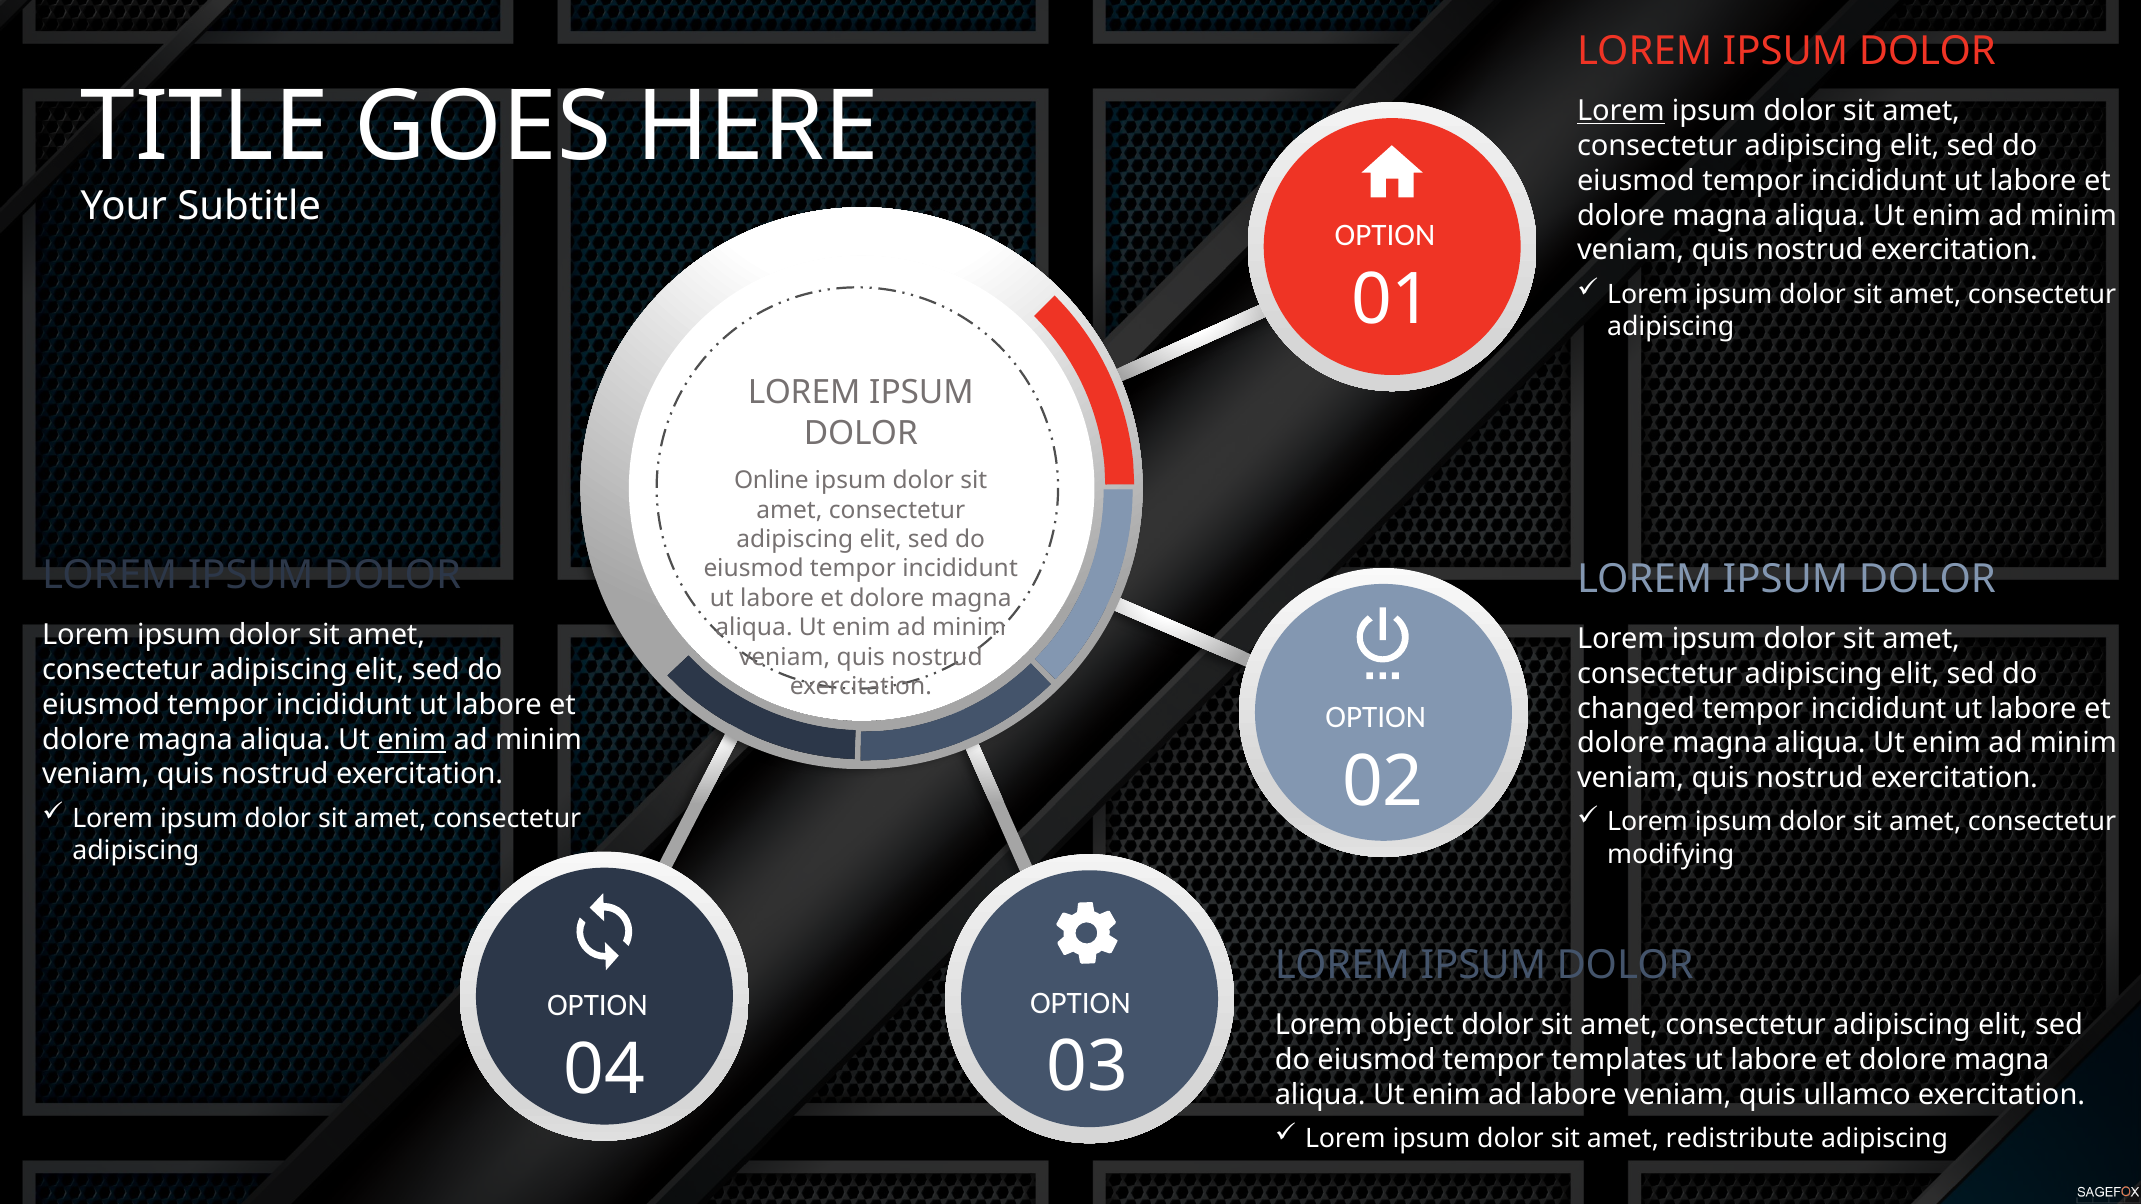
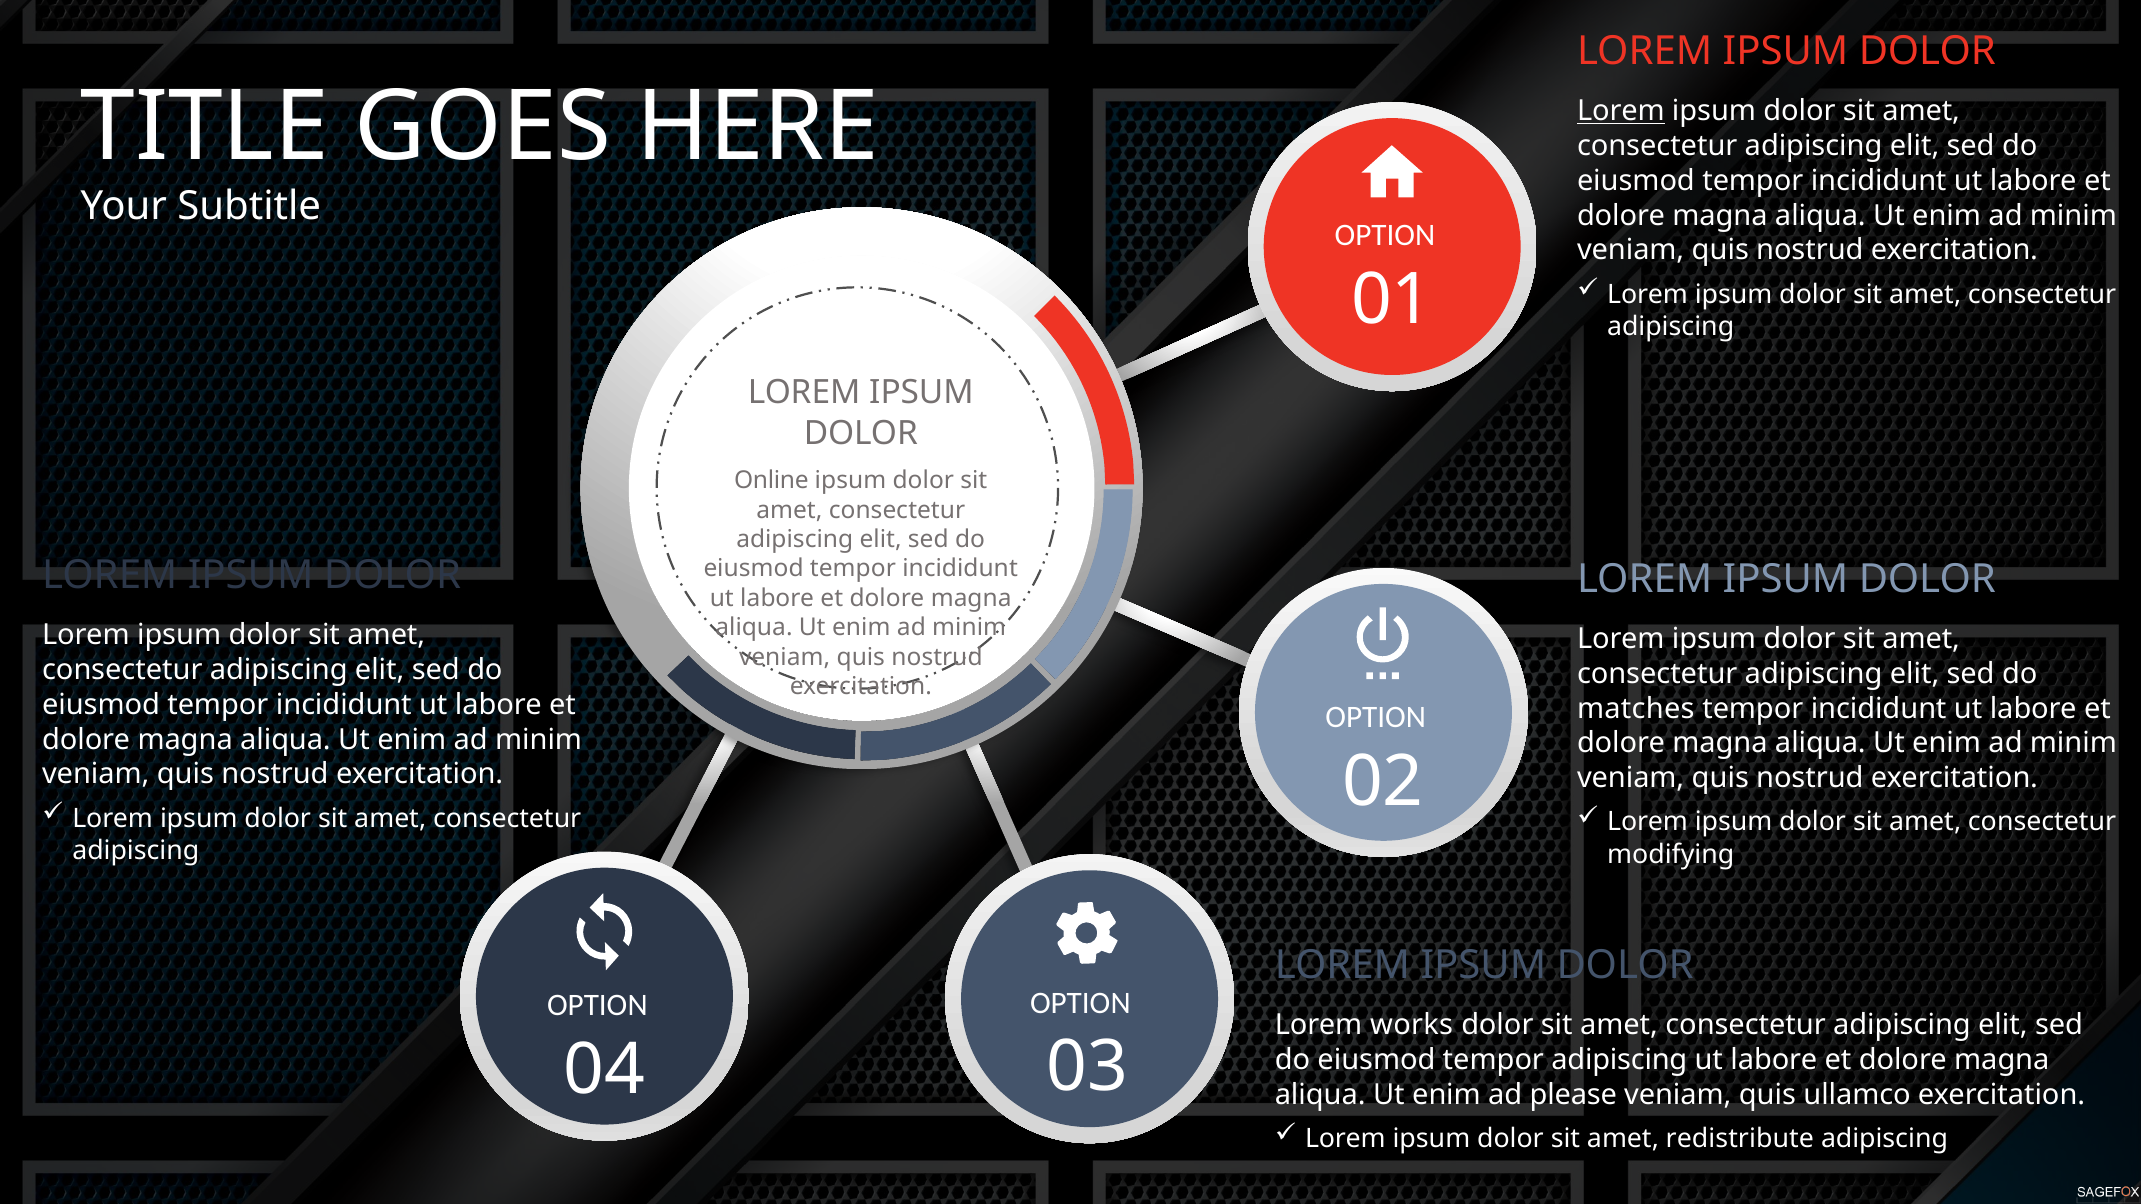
changed: changed -> matches
enim at (412, 740) underline: present -> none
object: object -> works
tempor templates: templates -> adipiscing
ad labore: labore -> please
